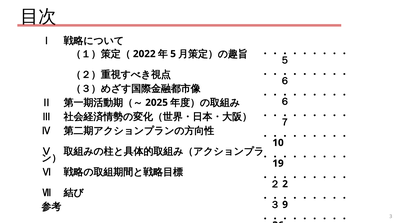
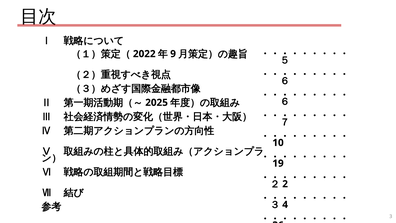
5: 5 -> 9
9: 9 -> 4
